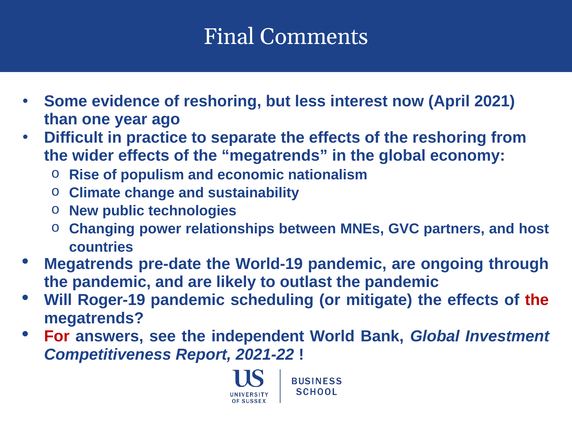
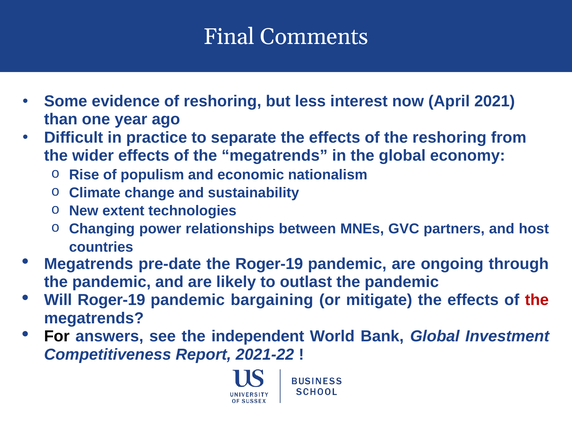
public: public -> extent
the World-19: World-19 -> Roger-19
scheduling: scheduling -> bargaining
For colour: red -> black
